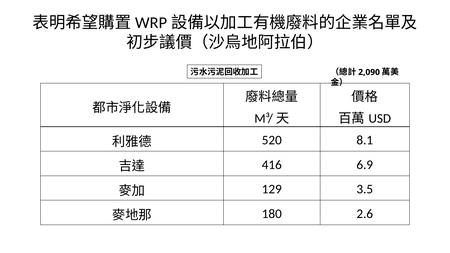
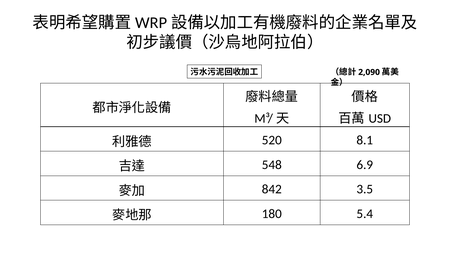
416: 416 -> 548
129: 129 -> 842
2.6: 2.6 -> 5.4
